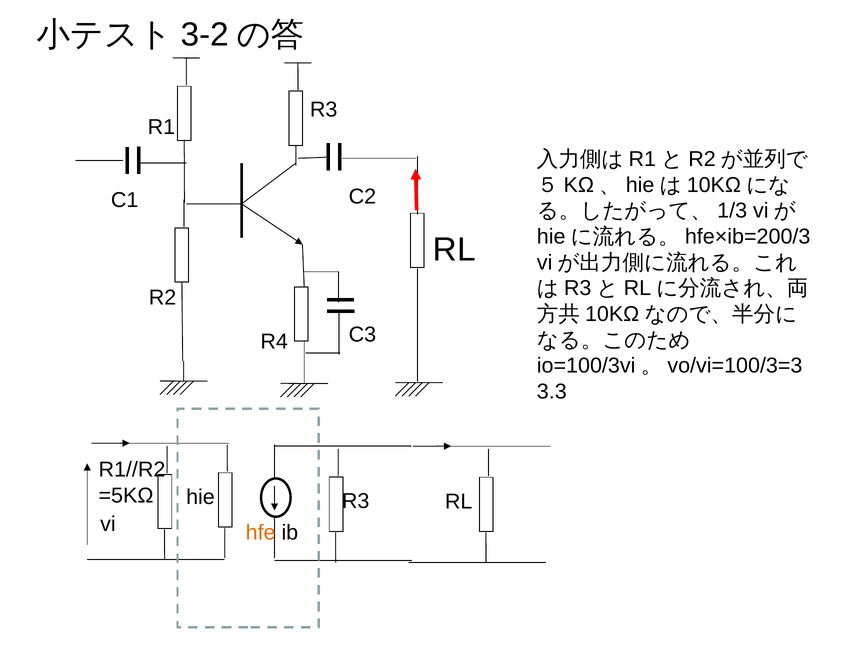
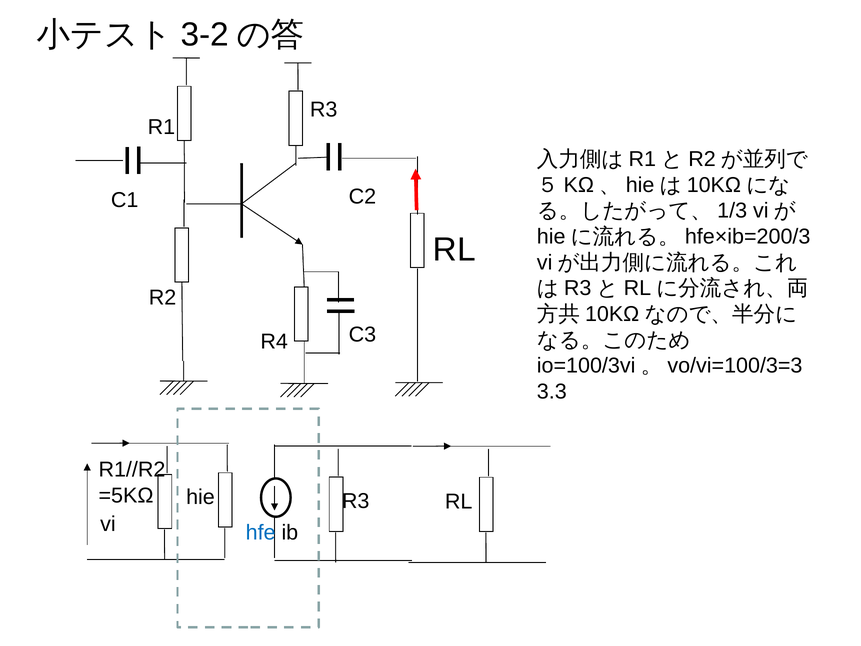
hfe colour: orange -> blue
